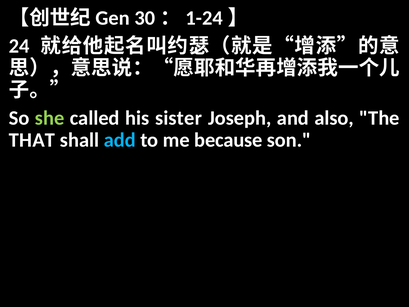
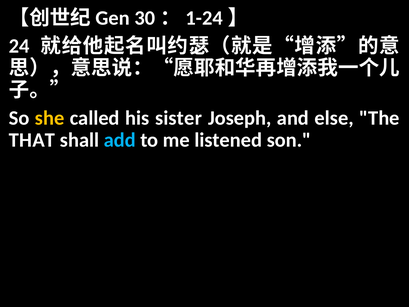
she colour: light green -> yellow
also: also -> else
because: because -> listened
